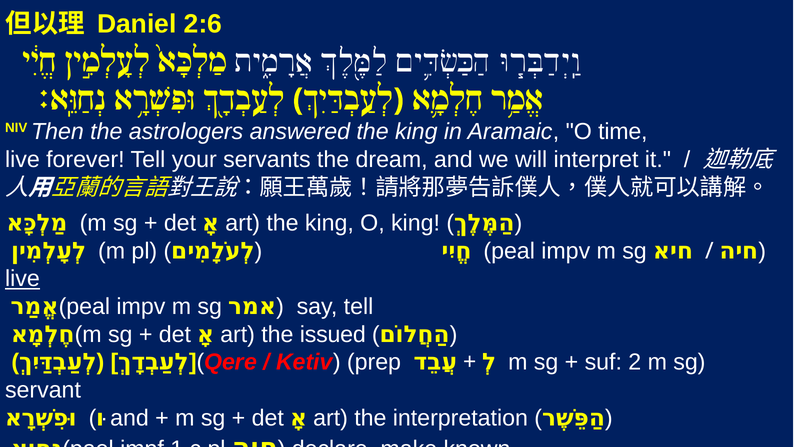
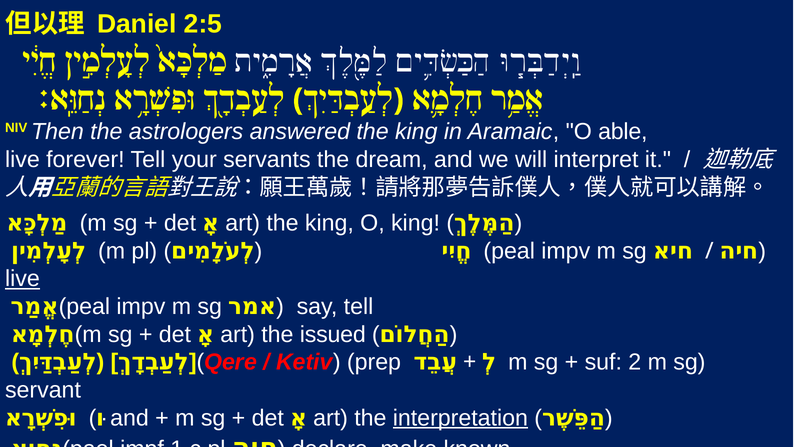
2:6: 2:6 -> 2:5
time: time -> able
interpretation underline: none -> present
